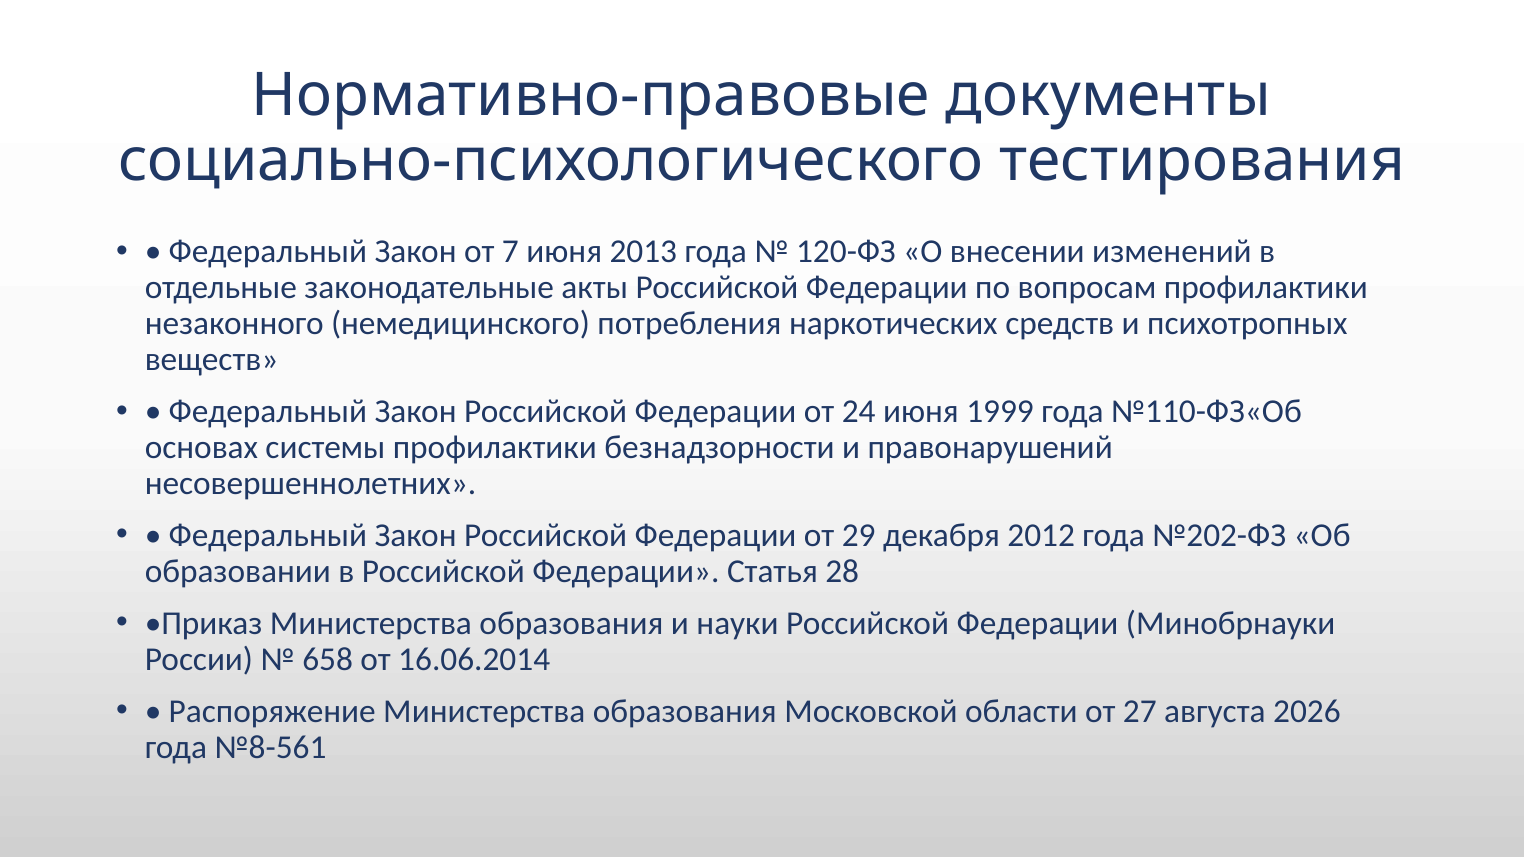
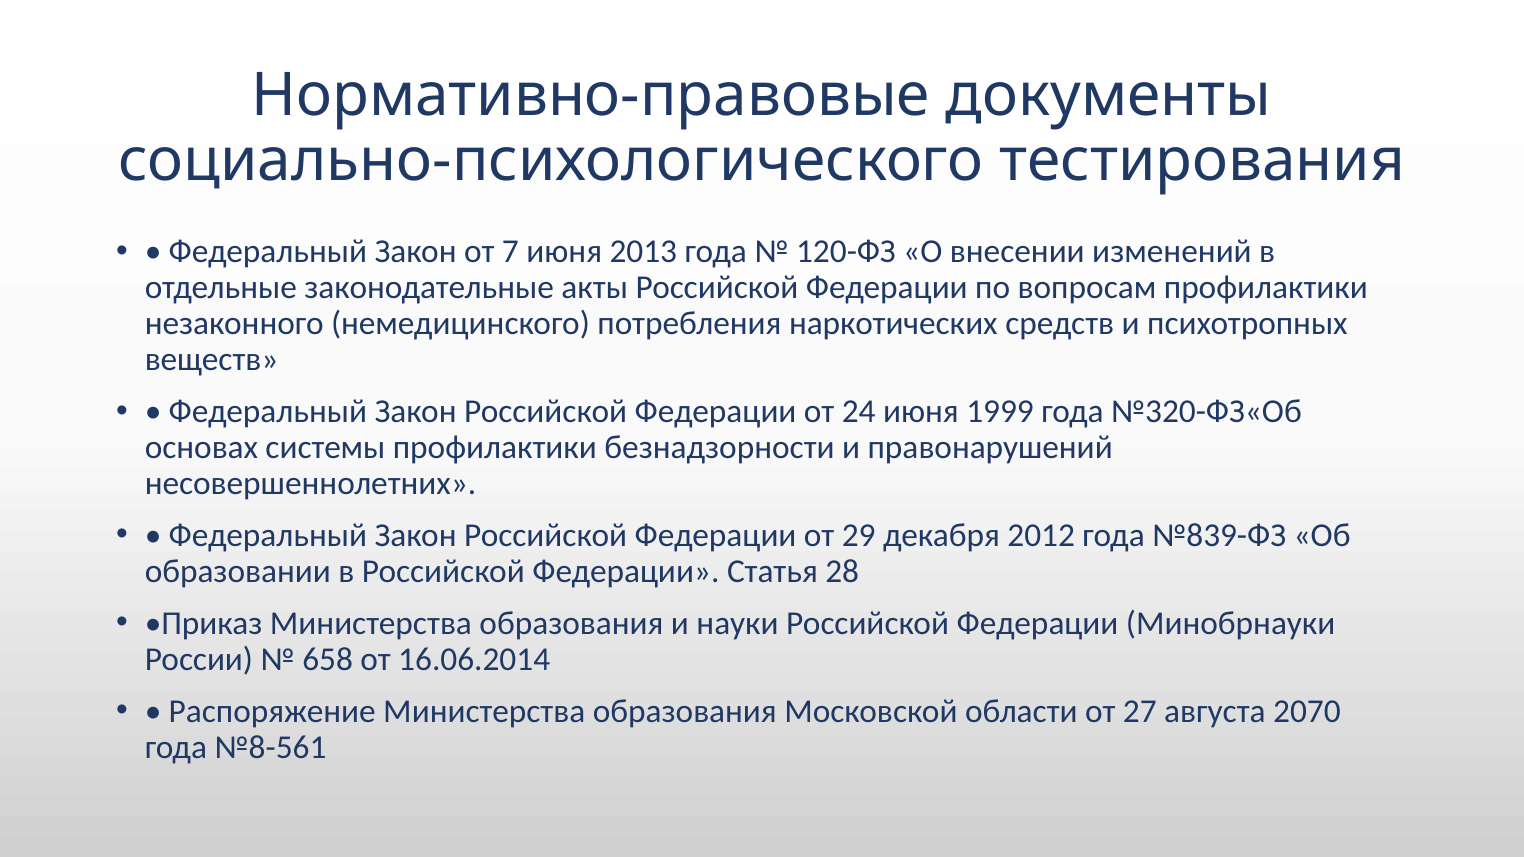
№110-ФЗ«Об: №110-ФЗ«Об -> №320-ФЗ«Об
№202-ФЗ: №202-ФЗ -> №839-ФЗ
2026: 2026 -> 2070
